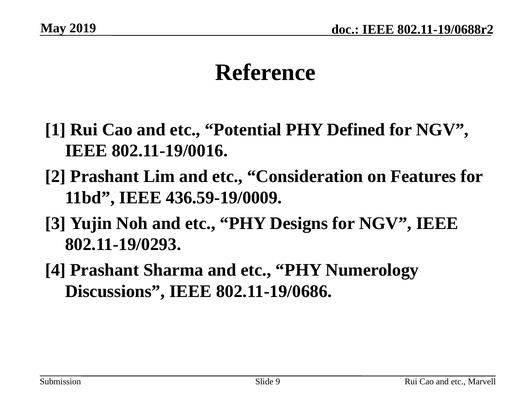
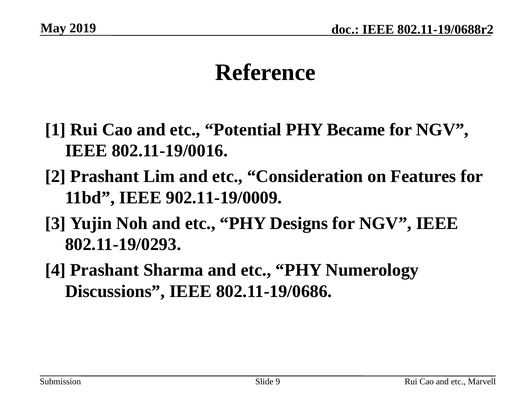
Defined: Defined -> Became
436.59-19/0009: 436.59-19/0009 -> 902.11-19/0009
